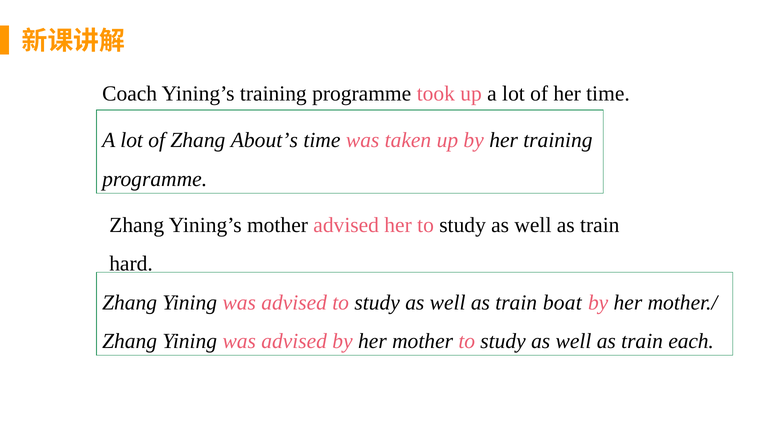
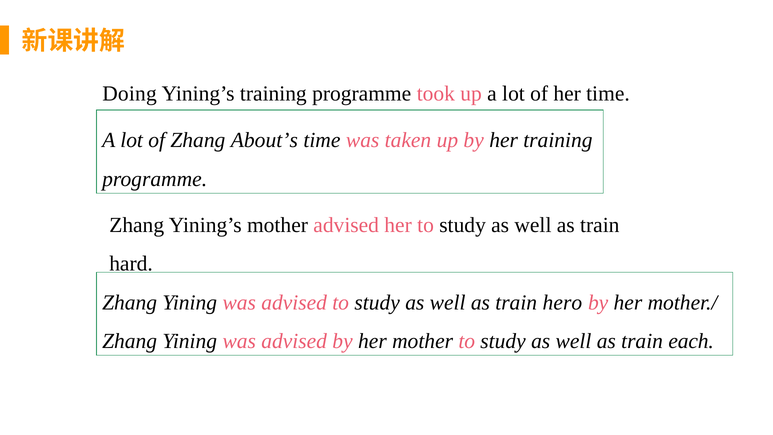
Coach: Coach -> Doing
boat: boat -> hero
